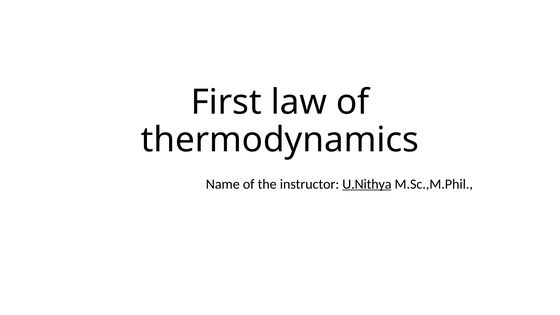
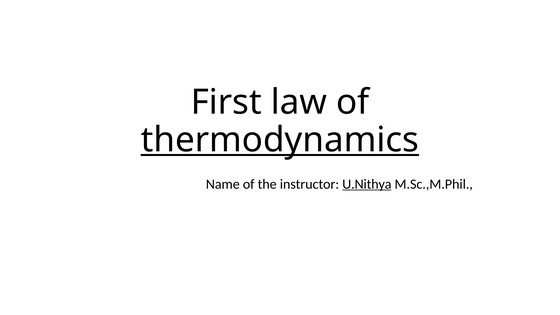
thermodynamics underline: none -> present
